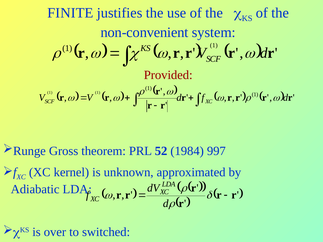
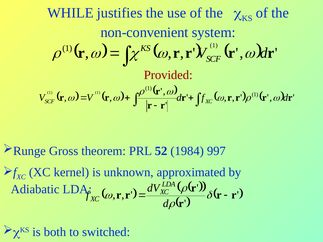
FINITE: FINITE -> WHILE
over: over -> both
